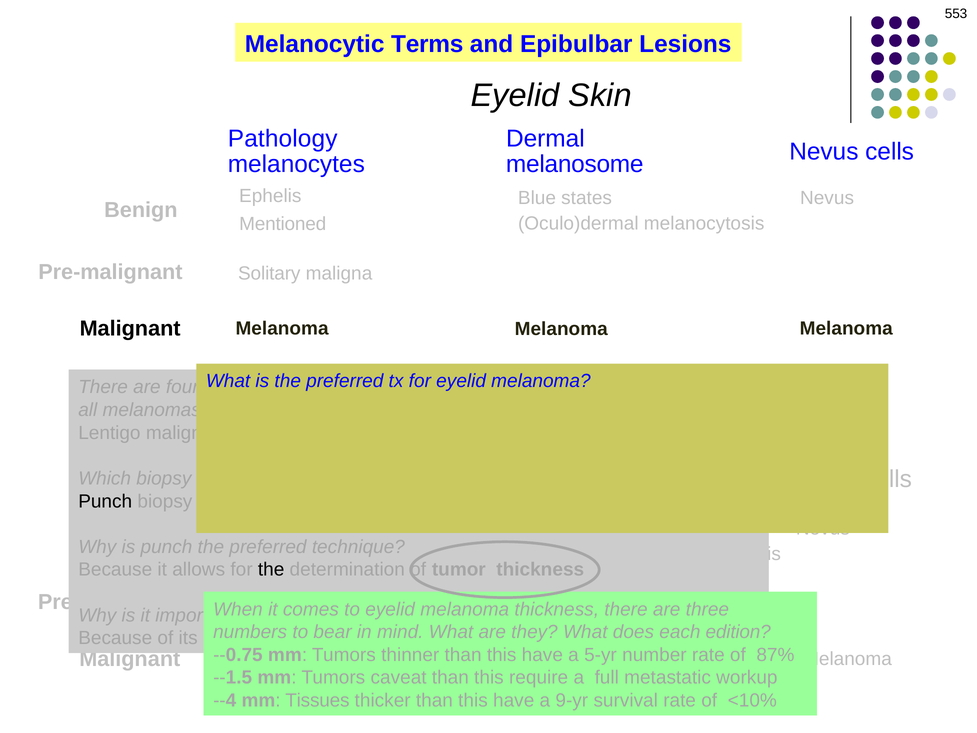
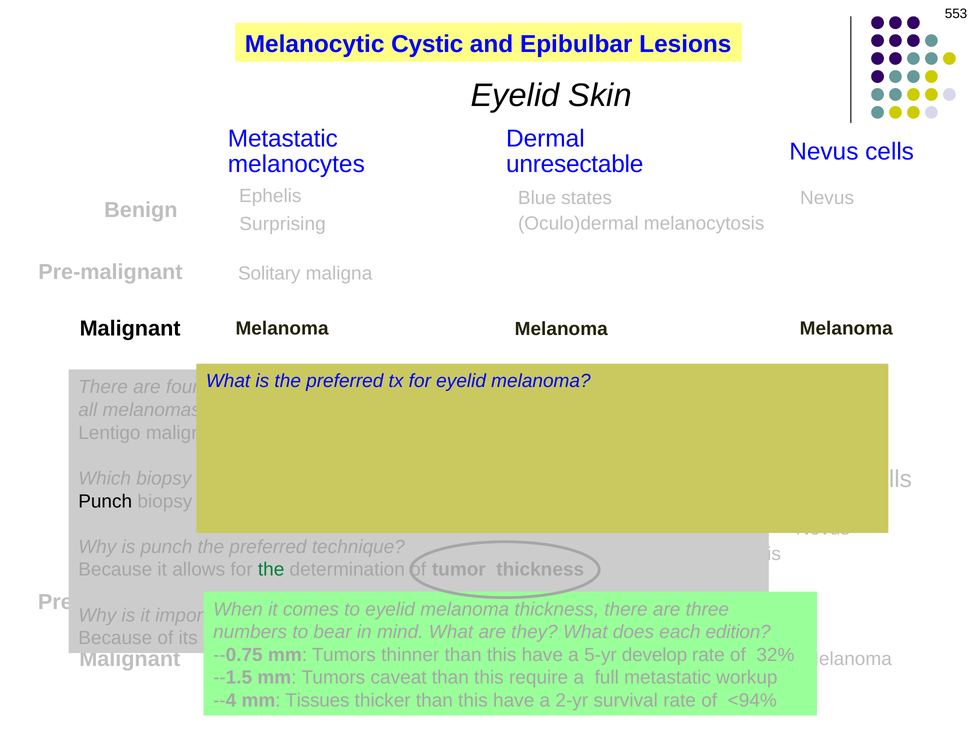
Terms: Terms -> Cystic
Pathology at (283, 139): Pathology -> Metastatic
melanosome: melanosome -> unresectable
Mentioned: Mentioned -> Surprising
the at (271, 570) colour: black -> green
number: number -> develop
87%: 87% -> 32%
9-yr: 9-yr -> 2-yr
<10%: <10% -> <94%
